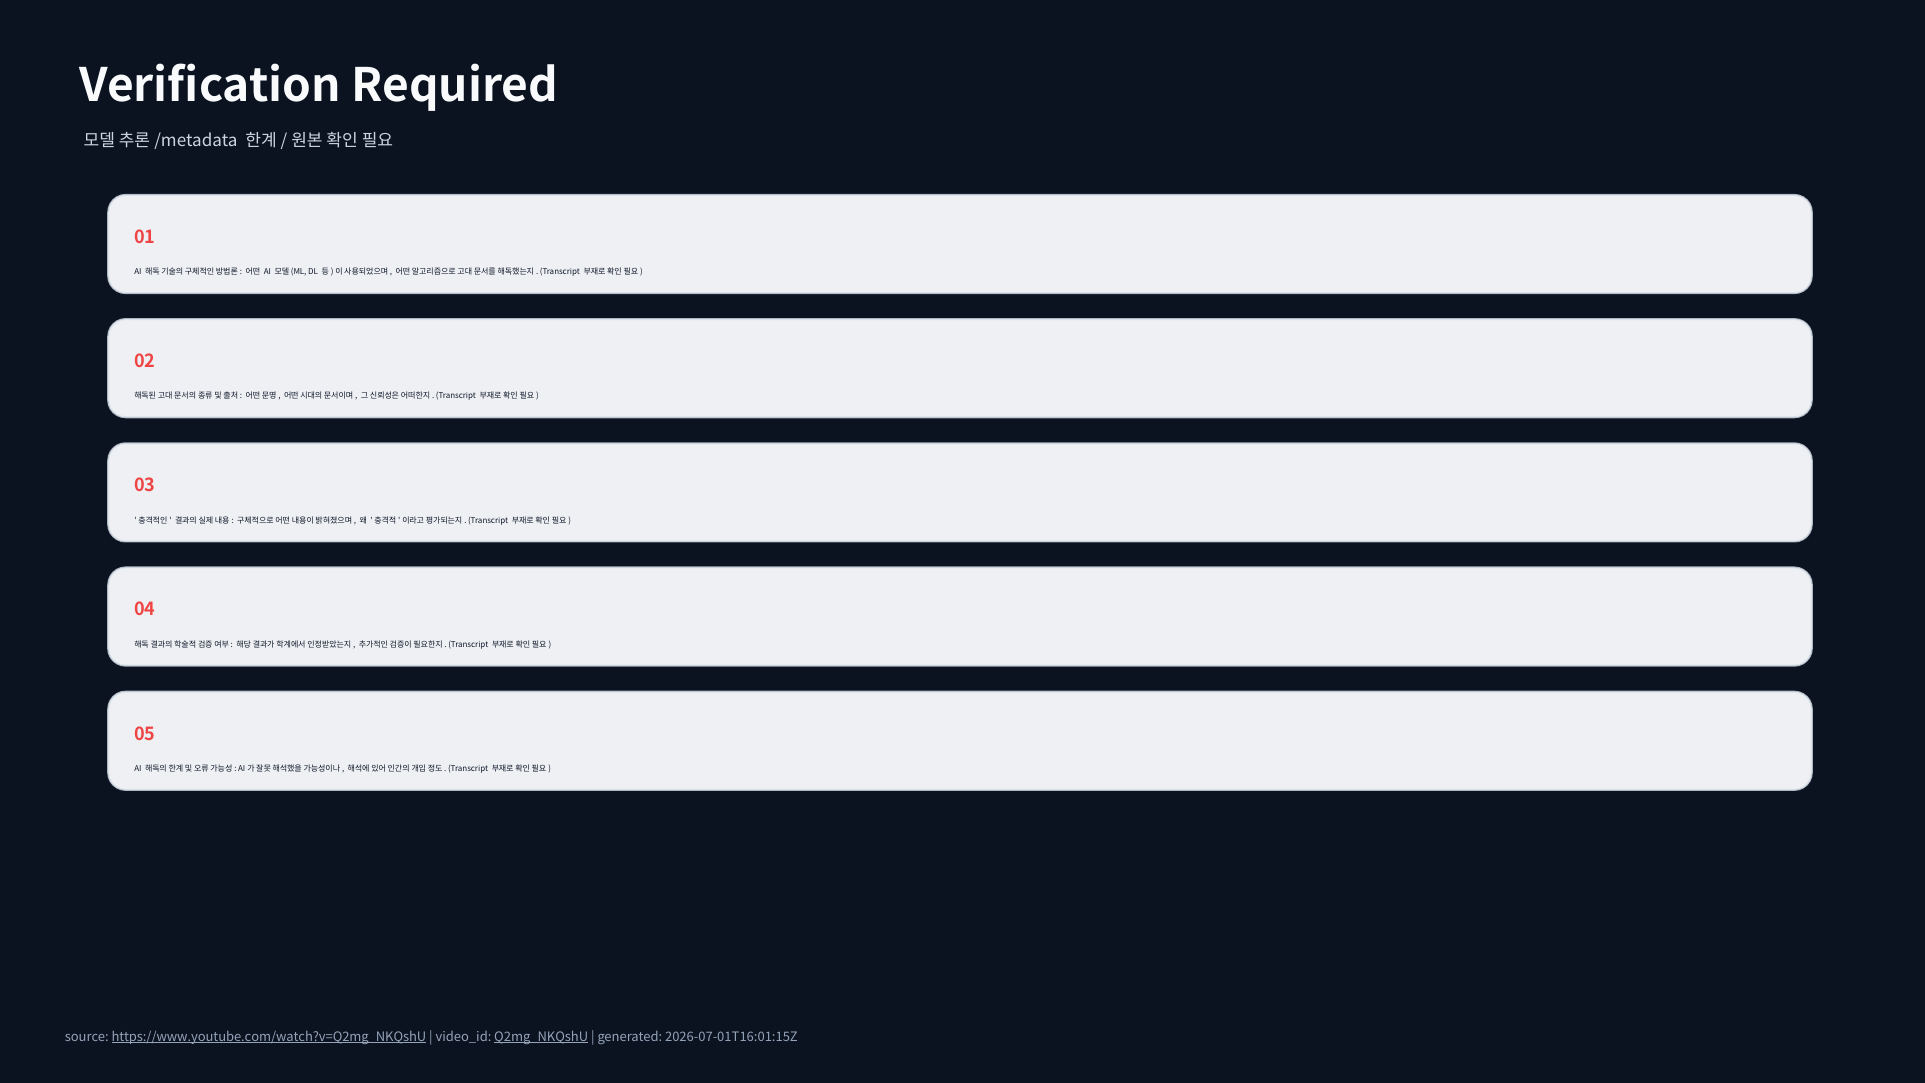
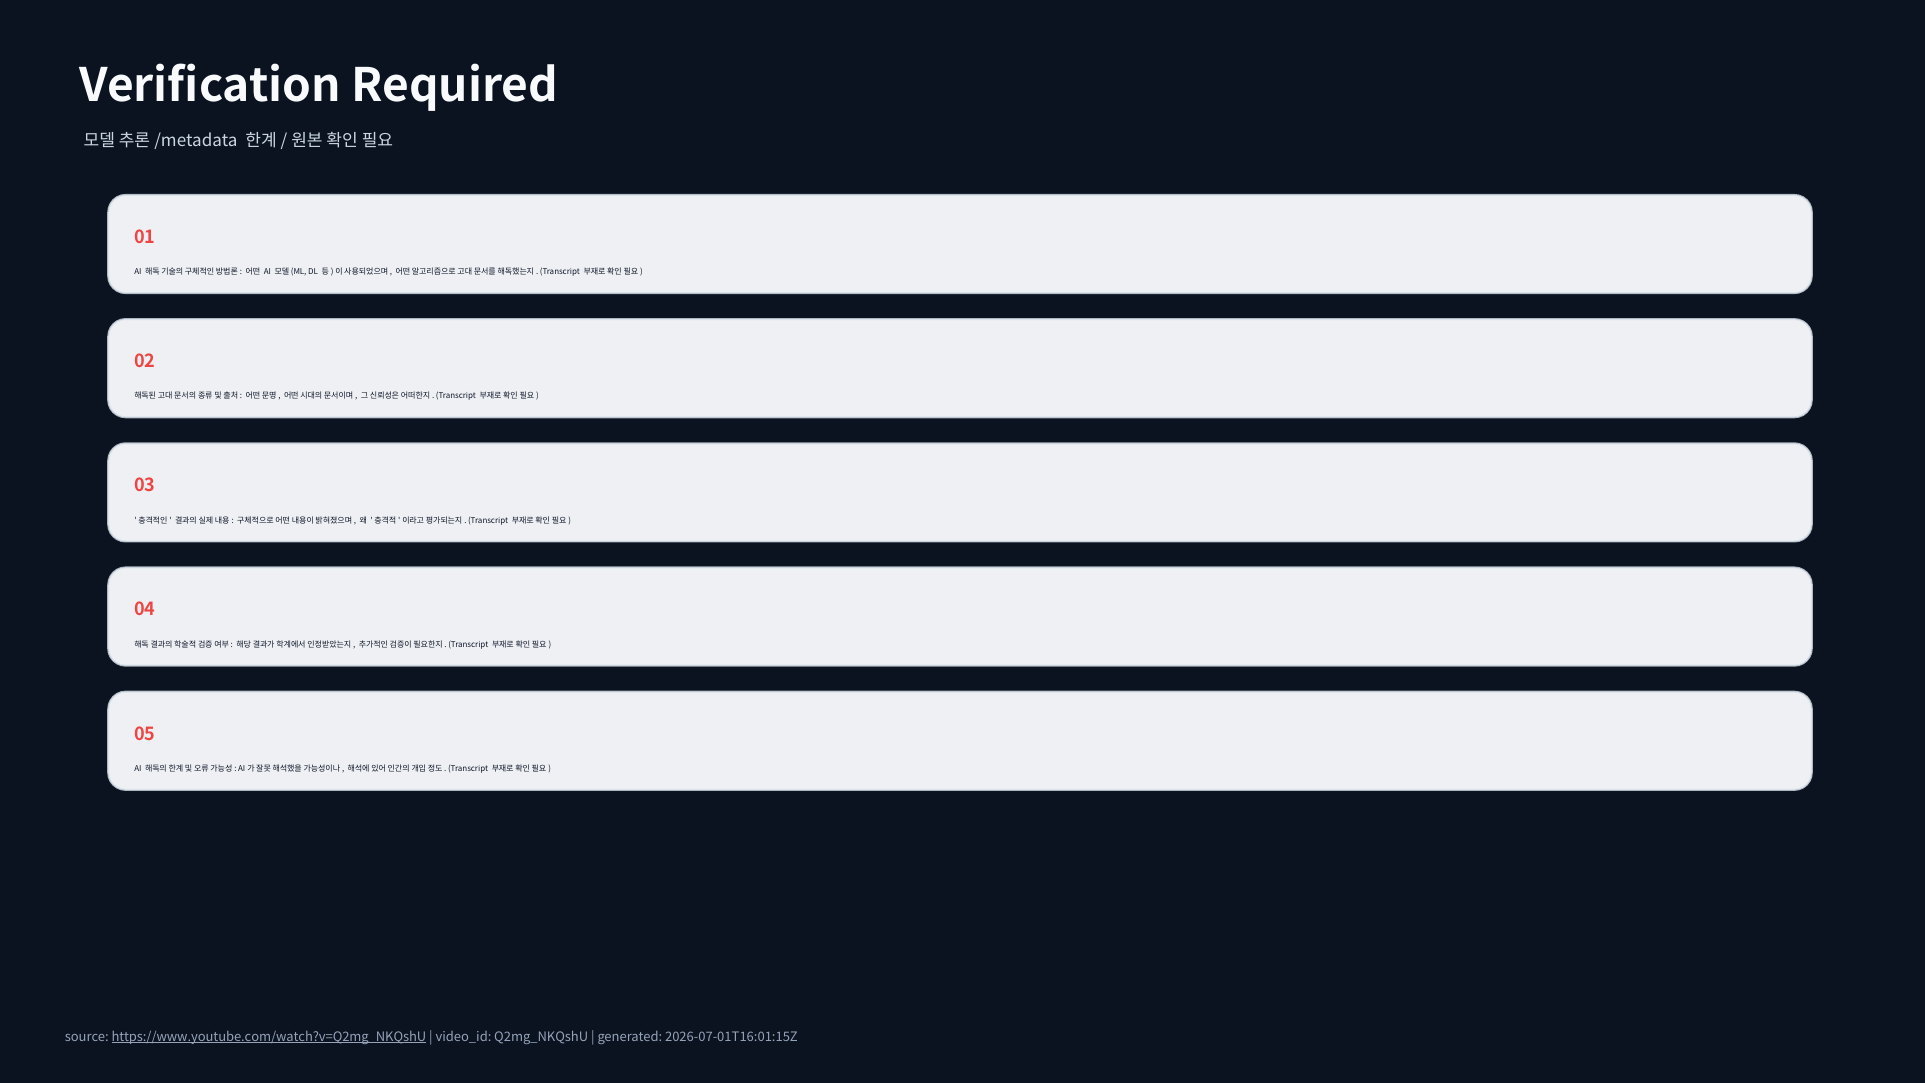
Q2mg_NKQshU underline: present -> none
